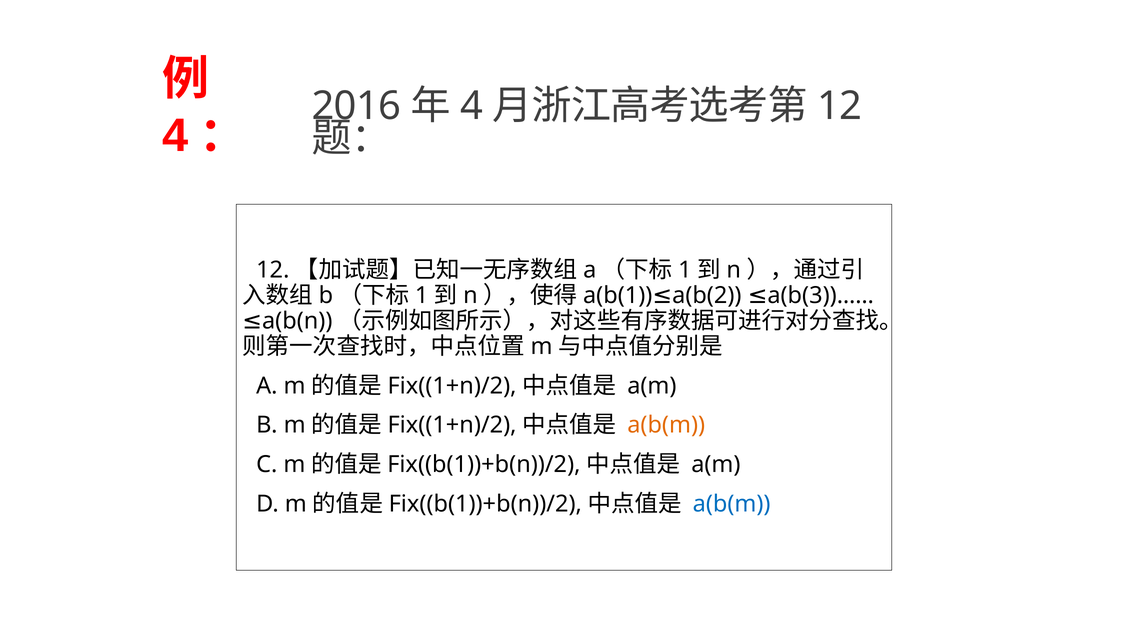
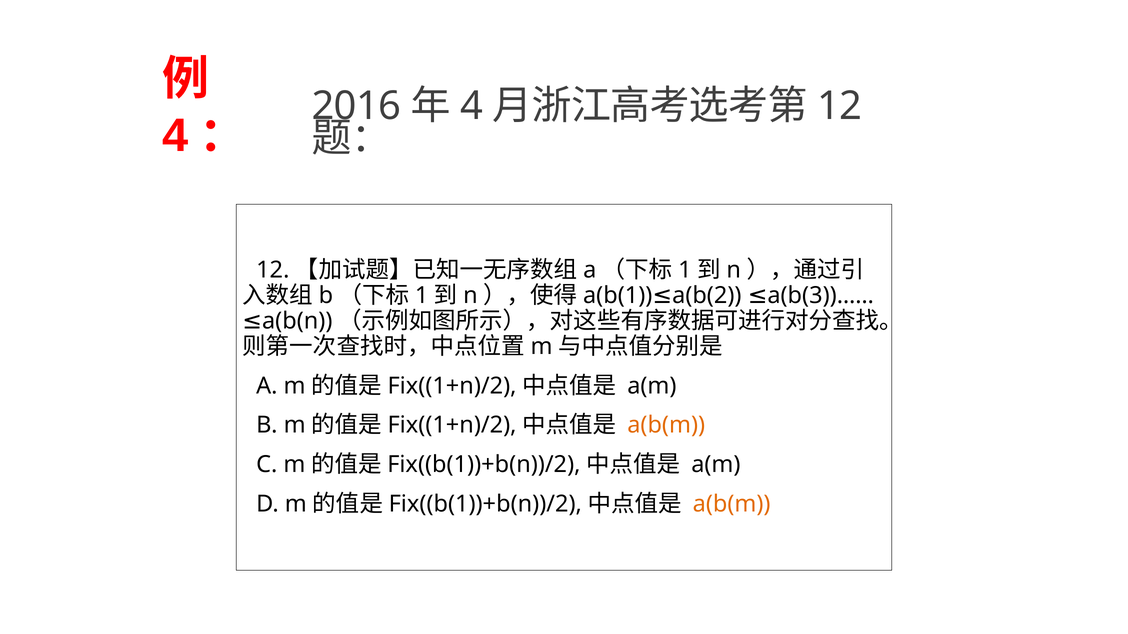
a(b(m at (732, 504) colour: blue -> orange
